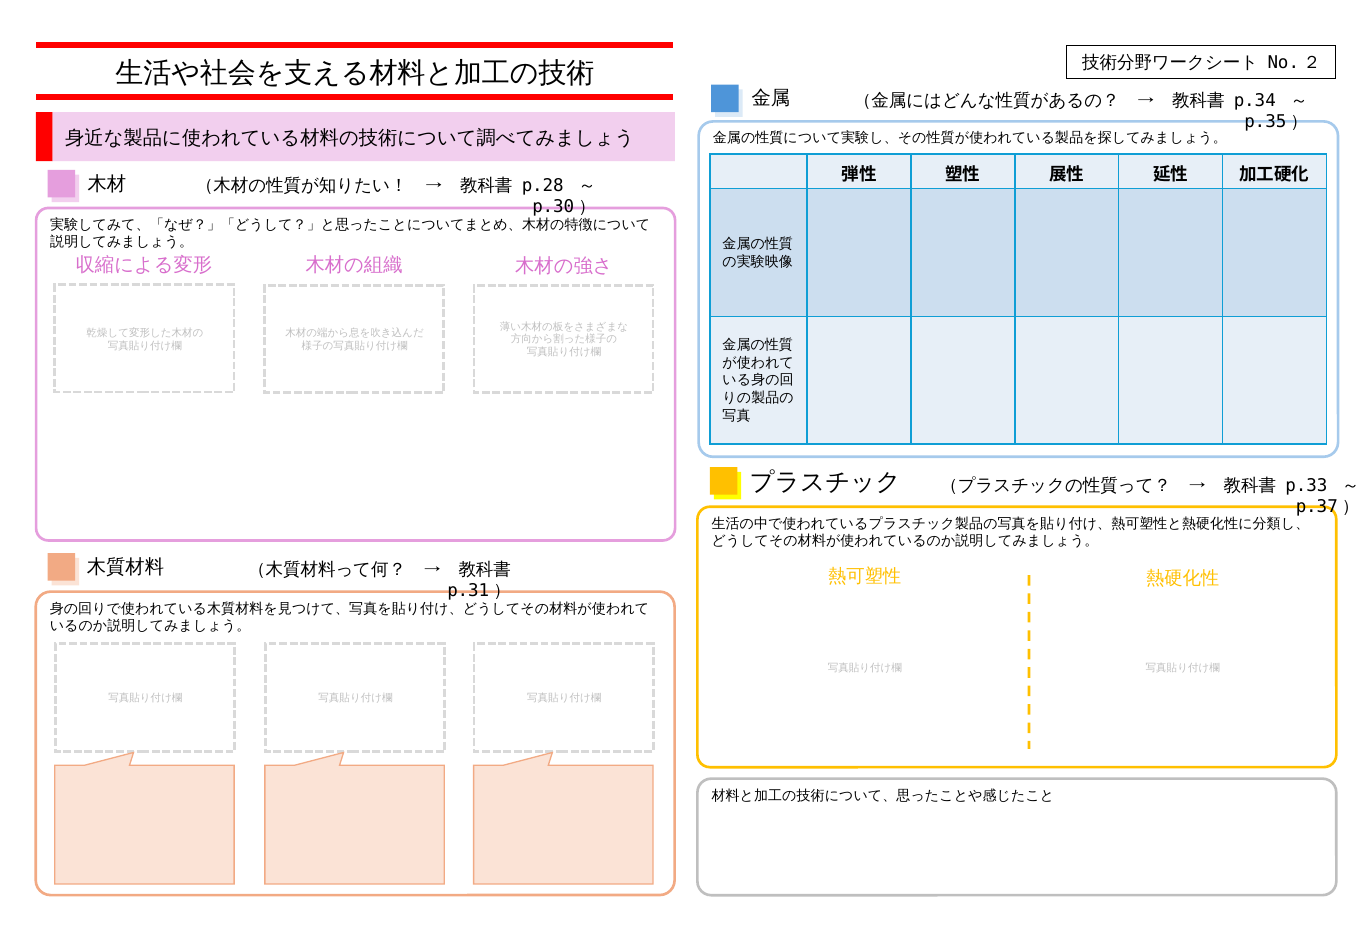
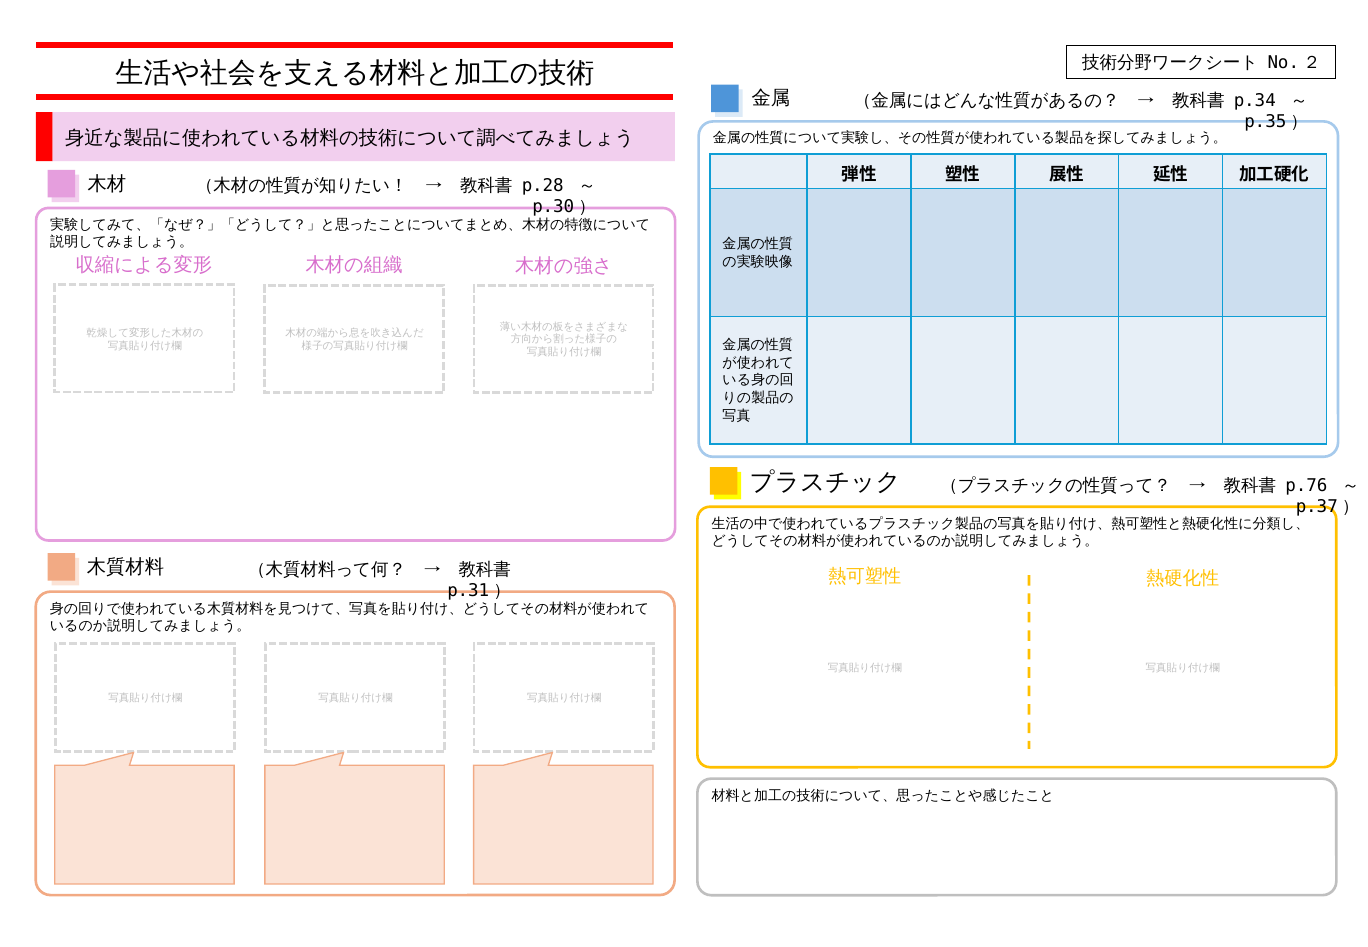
p.33: p.33 -> p.76
